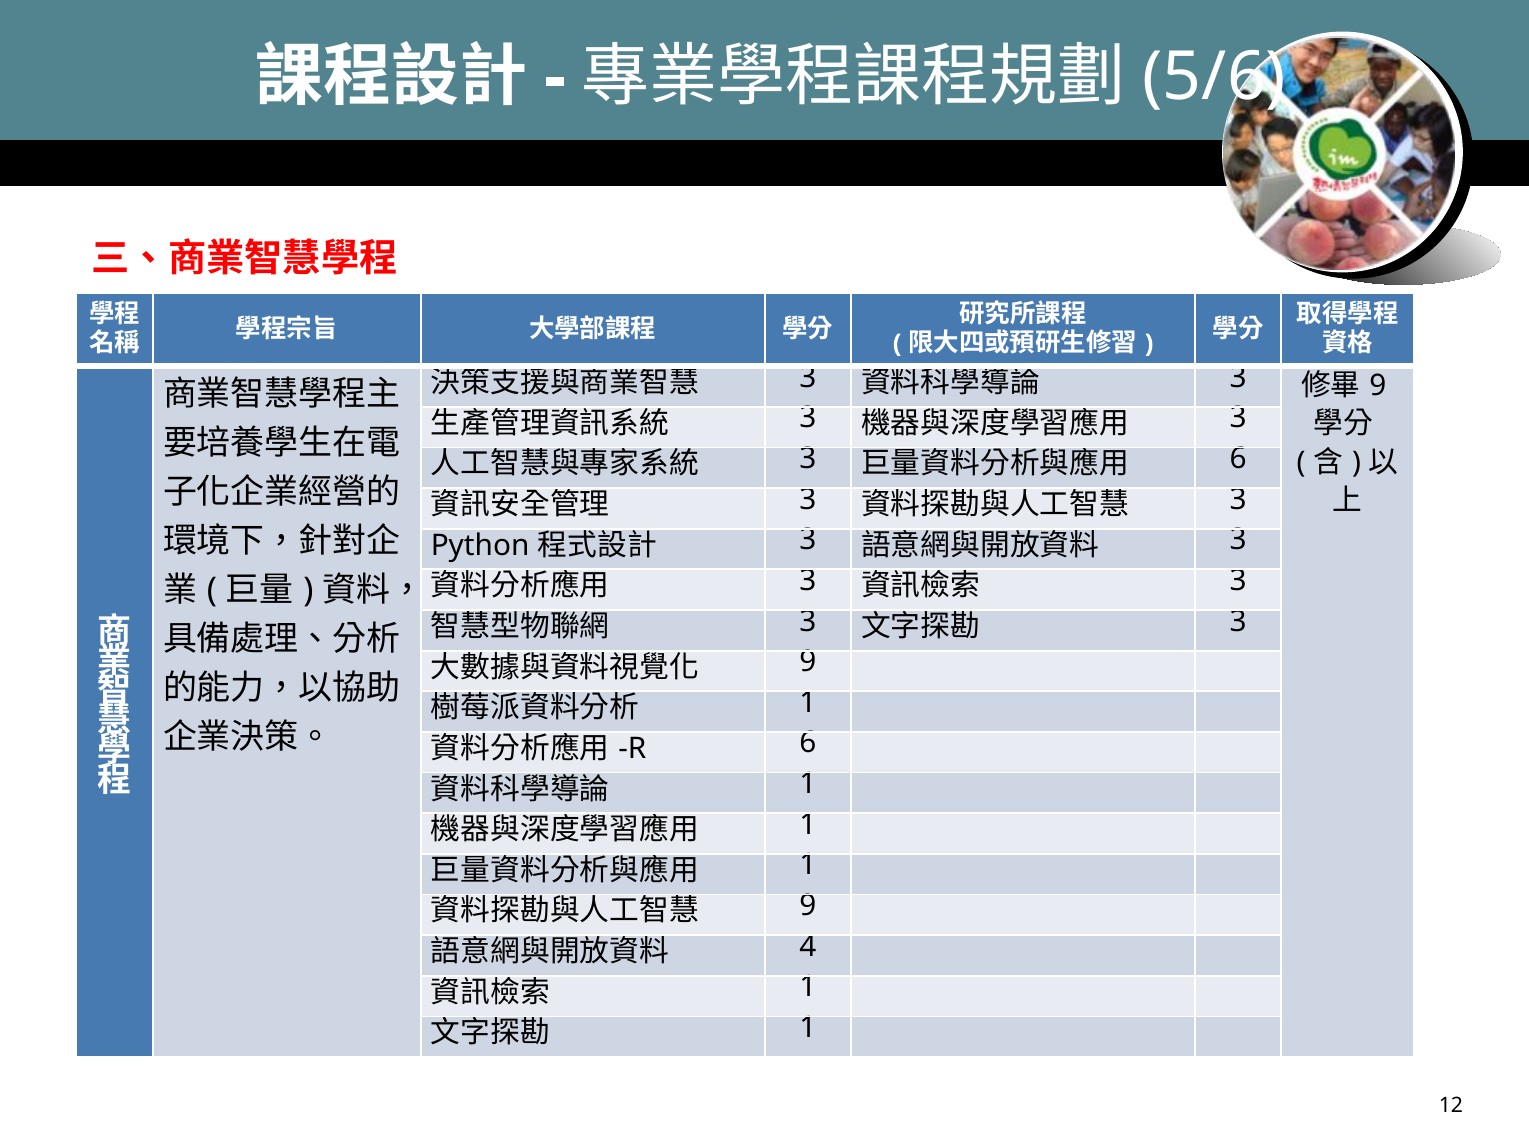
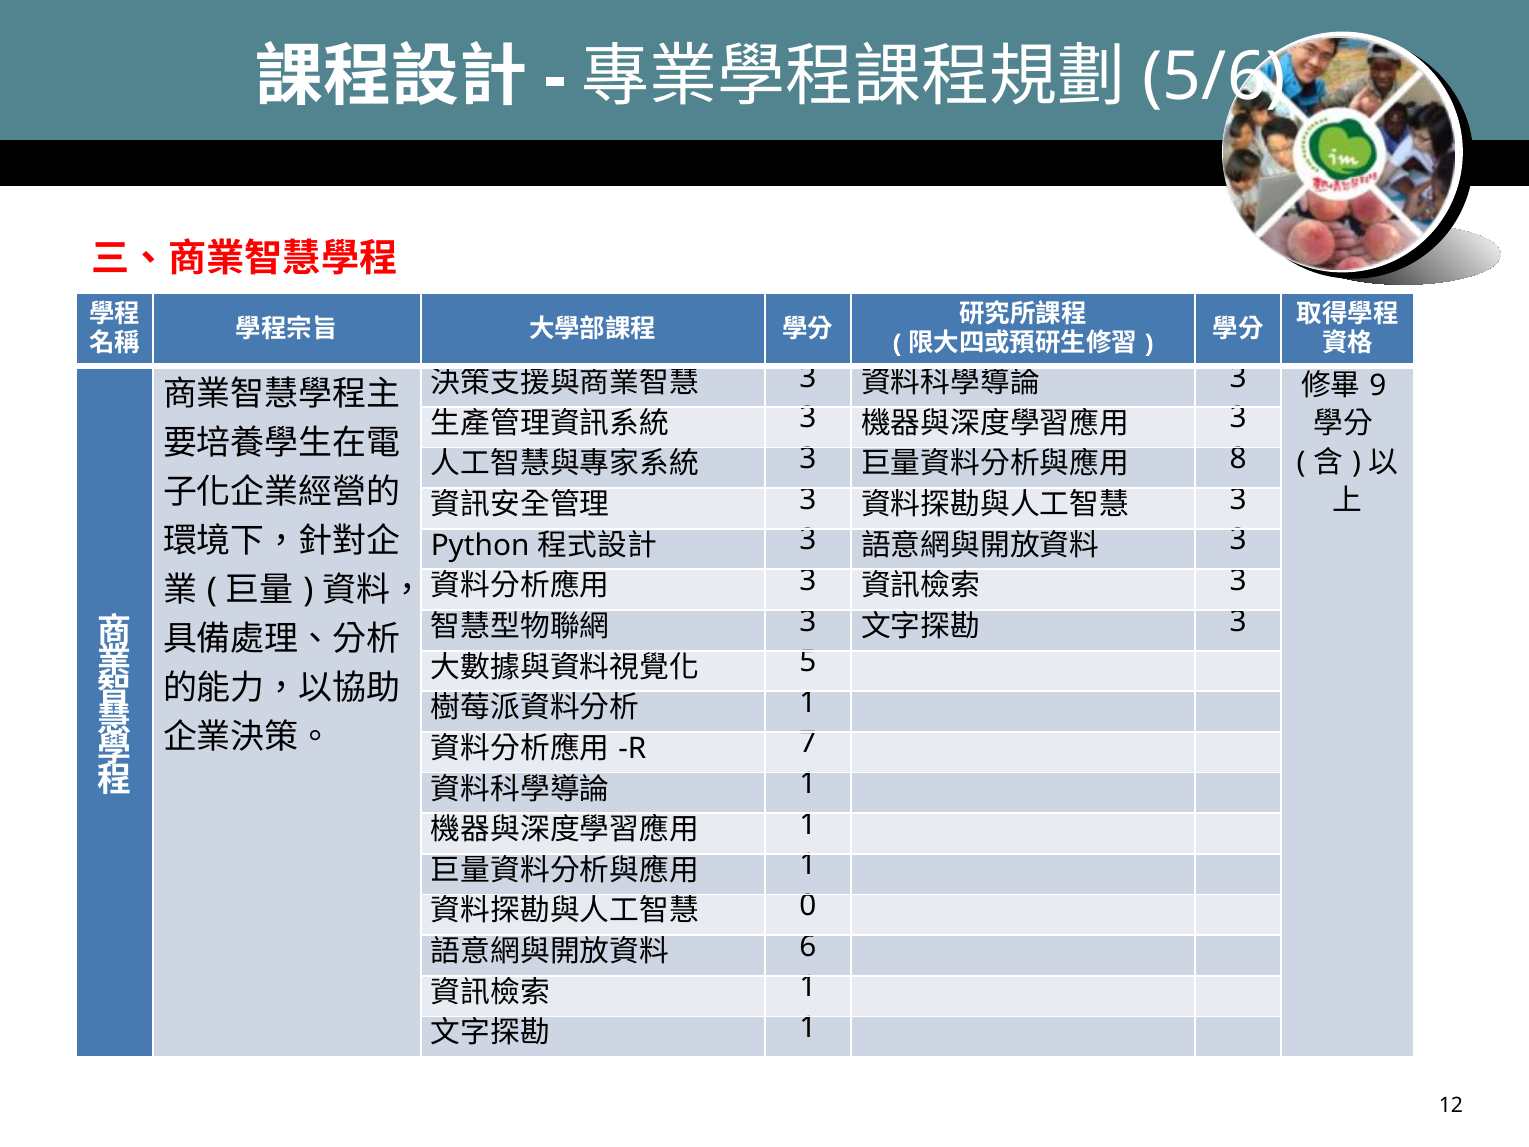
6 at (1238, 459): 6 -> 8
9 at (808, 662): 9 -> 5
6 at (808, 743): 6 -> 7
9 at (808, 906): 9 -> 0
4: 4 -> 6
